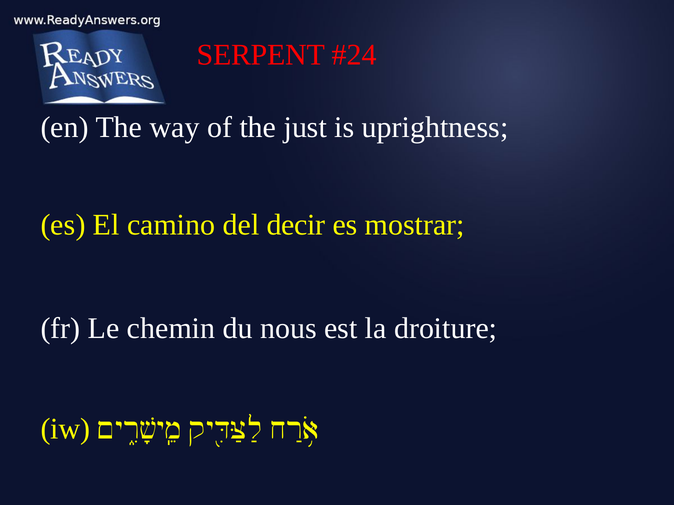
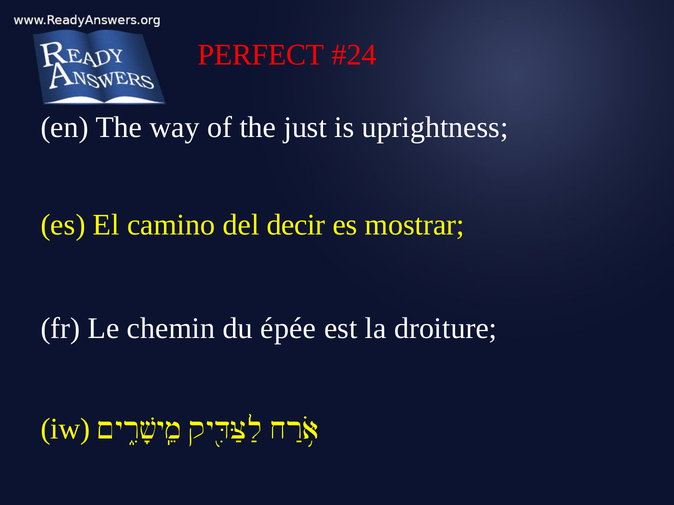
SERPENT: SERPENT -> PERFECT
nous: nous -> épée
